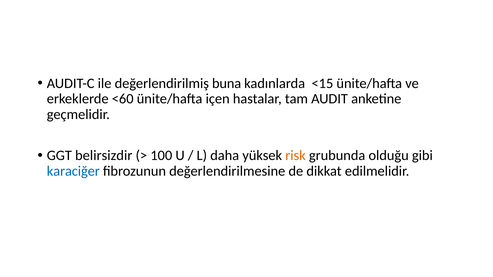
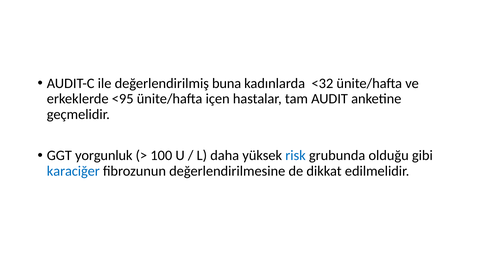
<15: <15 -> <32
<60: <60 -> <95
belirsizdir: belirsizdir -> yorgunluk
risk colour: orange -> blue
